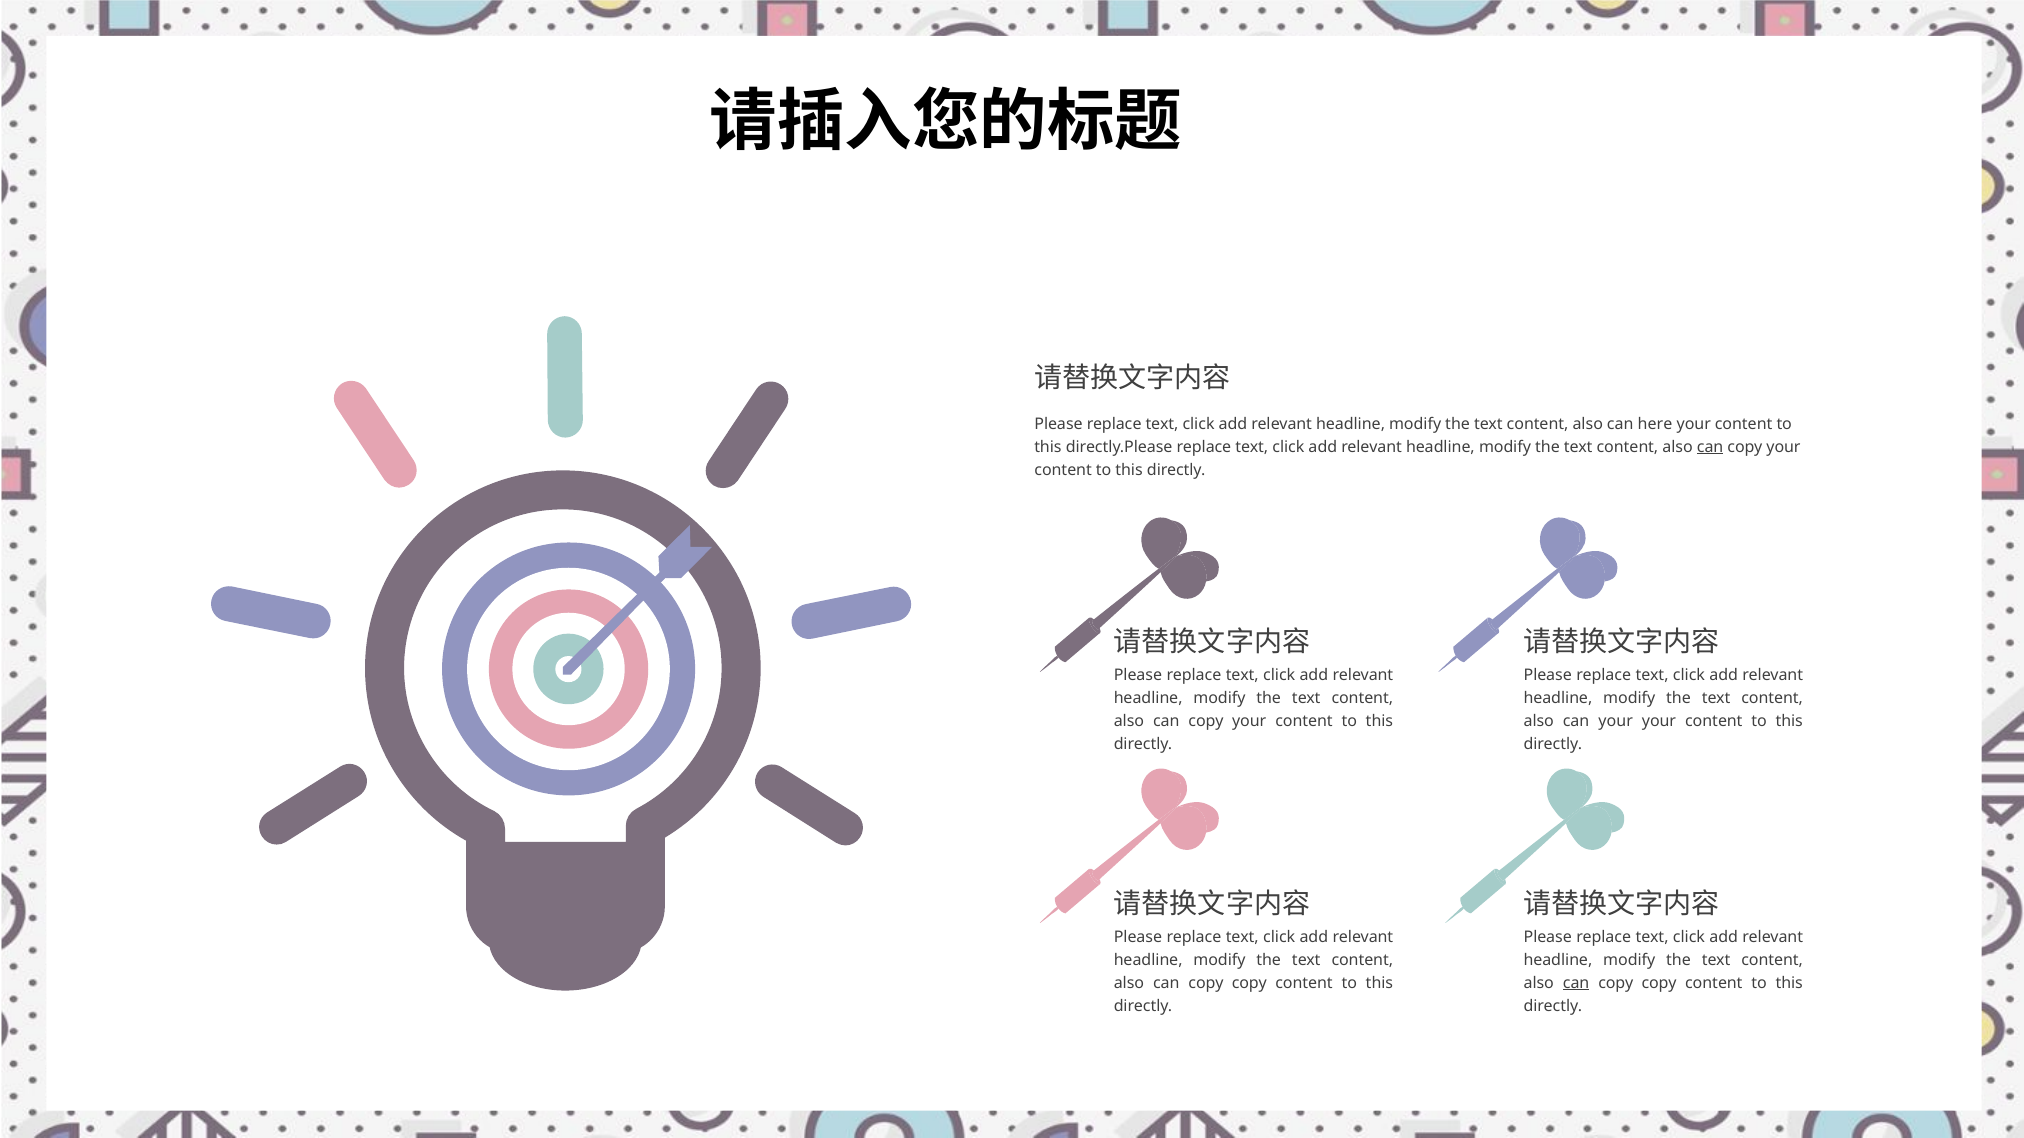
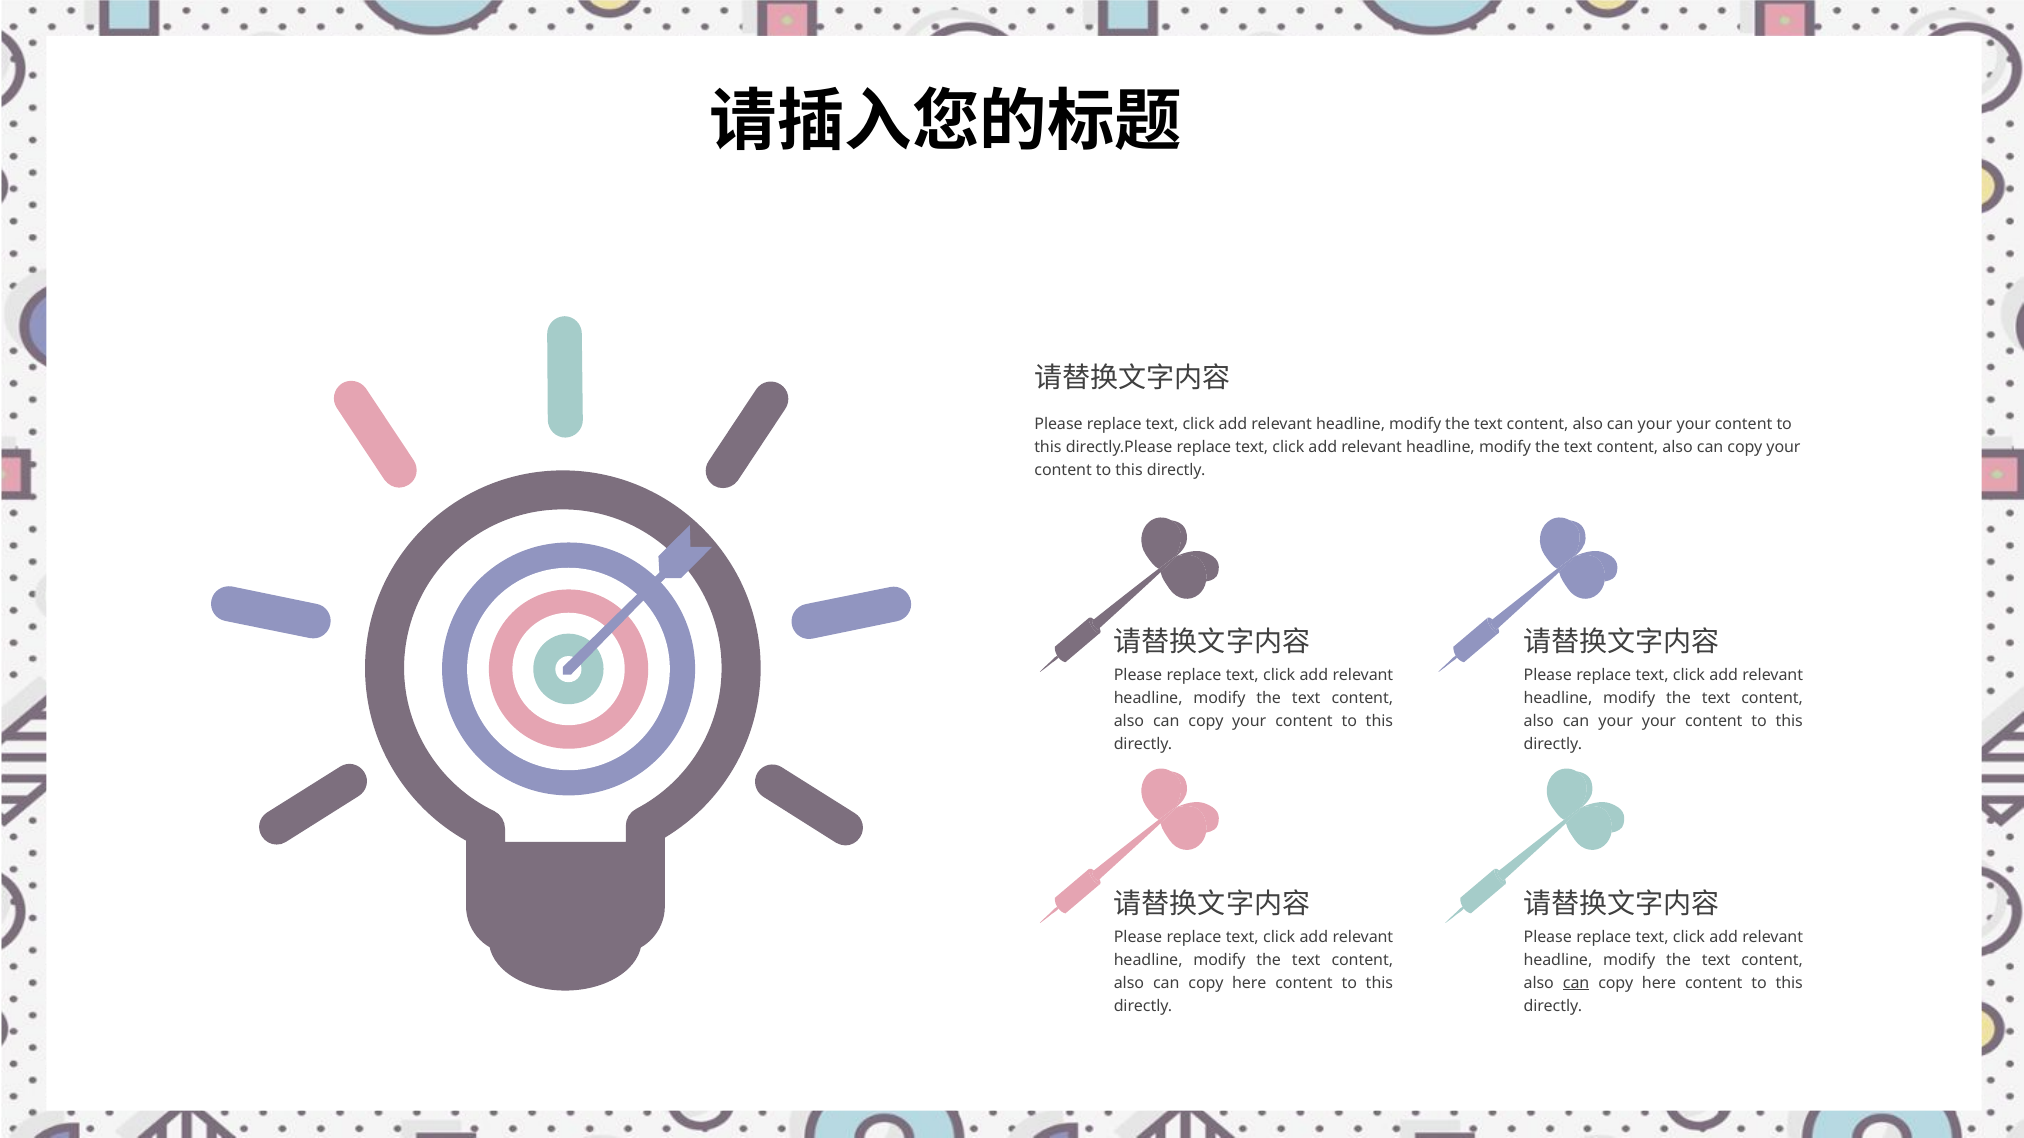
here at (1655, 424): here -> your
can at (1710, 447) underline: present -> none
copy at (1249, 983): copy -> here
copy at (1659, 983): copy -> here
